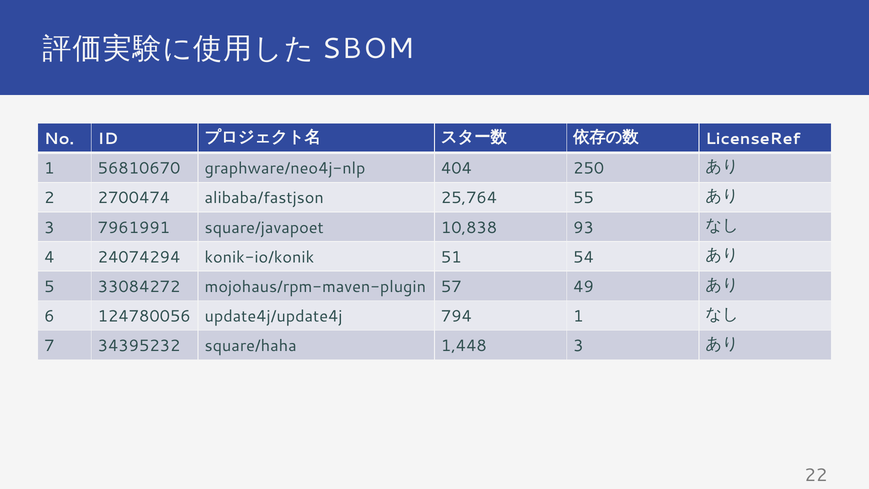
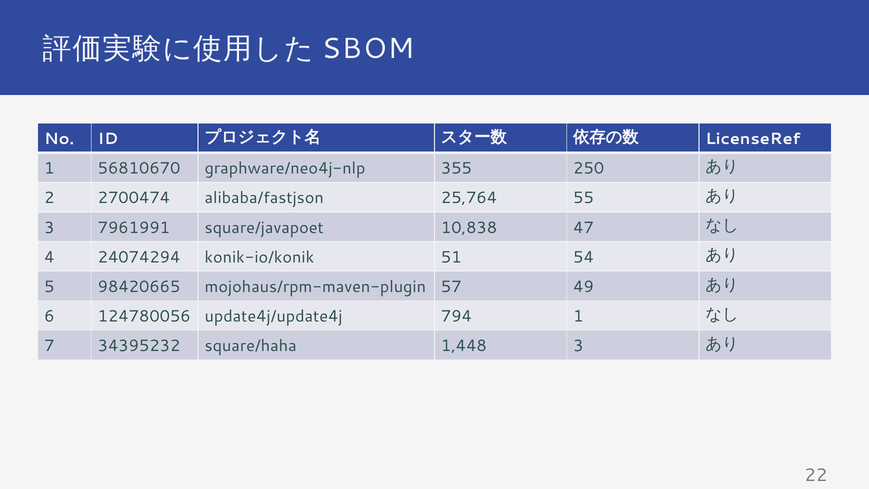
404: 404 -> 355
93: 93 -> 47
33084272: 33084272 -> 98420665
